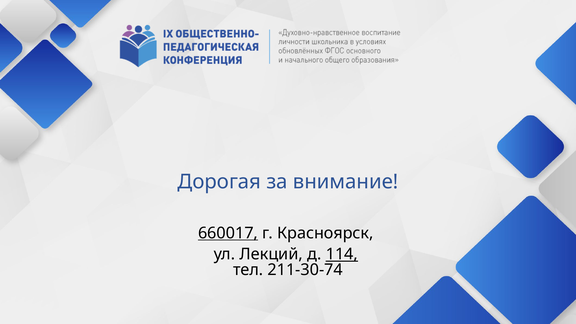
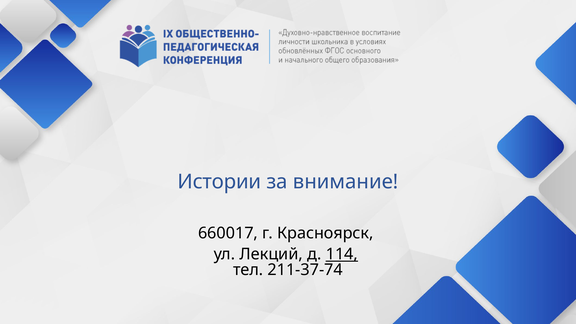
Дорогая: Дорогая -> Истории
660017 underline: present -> none
211-30-74: 211-30-74 -> 211-37-74
